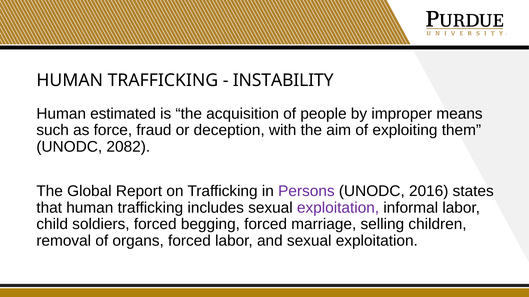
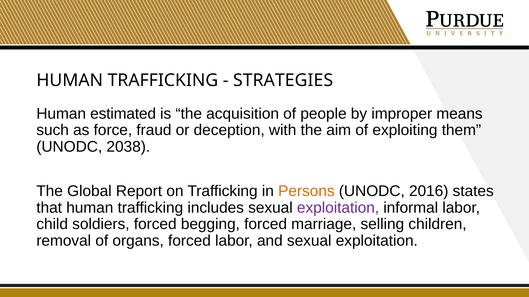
INSTABILITY: INSTABILITY -> STRATEGIES
2082: 2082 -> 2038
Persons colour: purple -> orange
